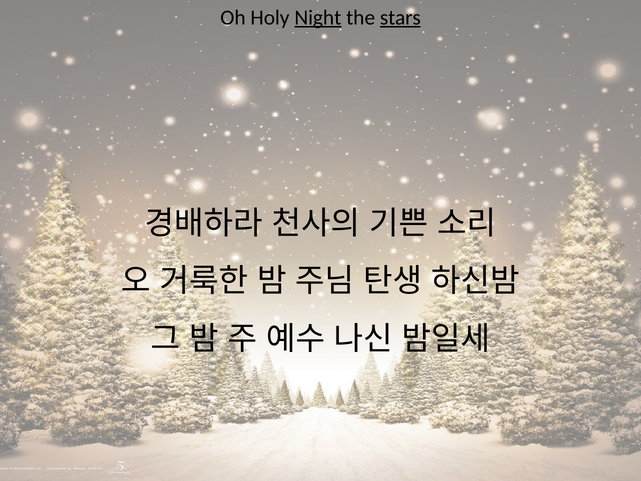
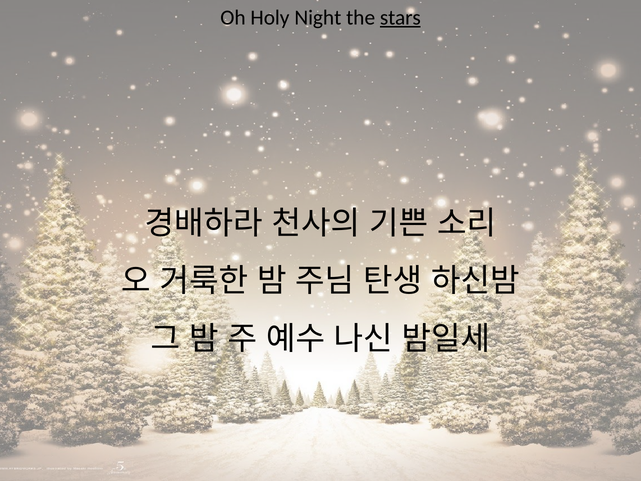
Night underline: present -> none
